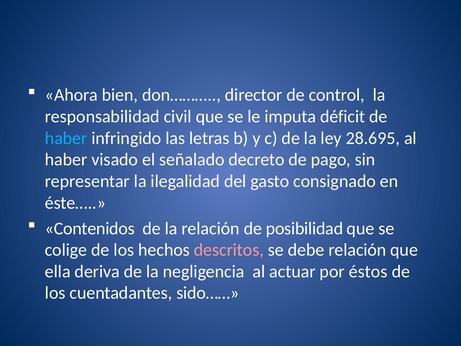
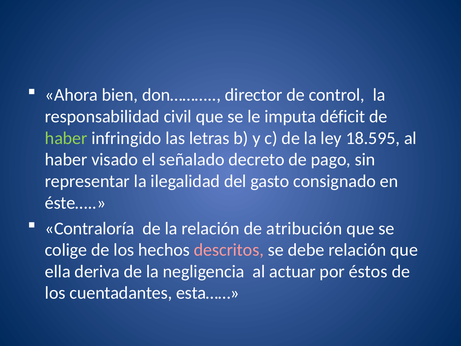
haber at (66, 138) colour: light blue -> light green
28.695: 28.695 -> 18.595
Contenidos: Contenidos -> Contraloría
posibilidad: posibilidad -> atribución
sido……: sido…… -> esta……
